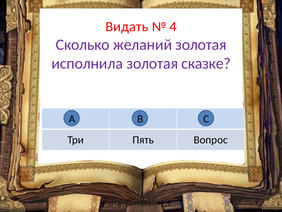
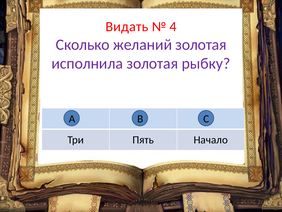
сказке: сказке -> рыбку
Вопрос: Вопрос -> Начало
